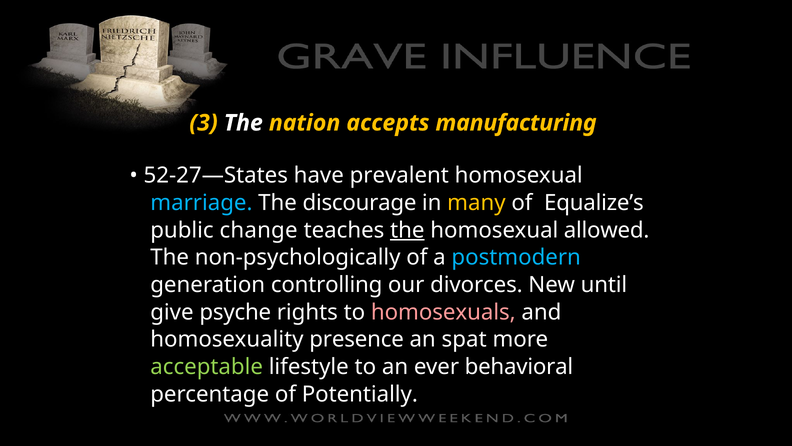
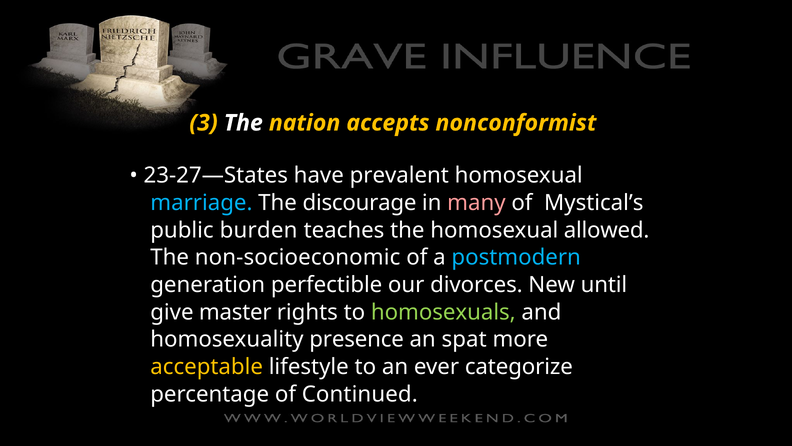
manufacturing: manufacturing -> nonconformist
52-27—States: 52-27—States -> 23-27—States
many colour: yellow -> pink
Equalize’s: Equalize’s -> Mystical’s
change: change -> burden
the at (407, 230) underline: present -> none
non-psychologically: non-psychologically -> non-socioeconomic
controlling: controlling -> perfectible
psyche: psyche -> master
homosexuals colour: pink -> light green
acceptable colour: light green -> yellow
behavioral: behavioral -> categorize
Potentially: Potentially -> Continued
